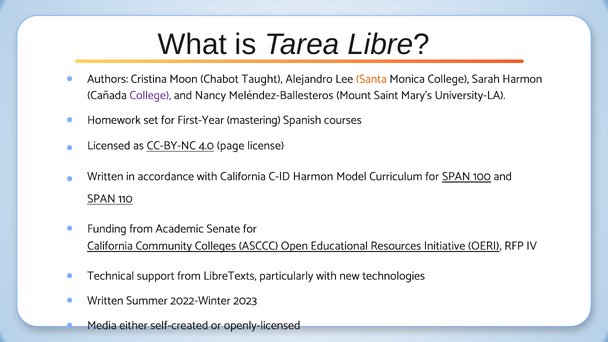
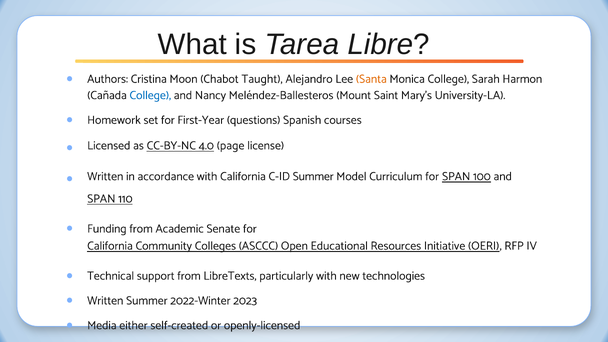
College at (150, 95) colour: purple -> blue
mastering: mastering -> questions
C-ID Harmon: Harmon -> Summer
